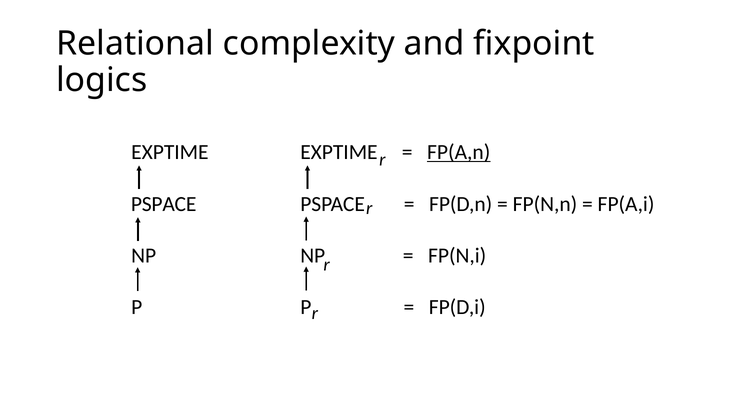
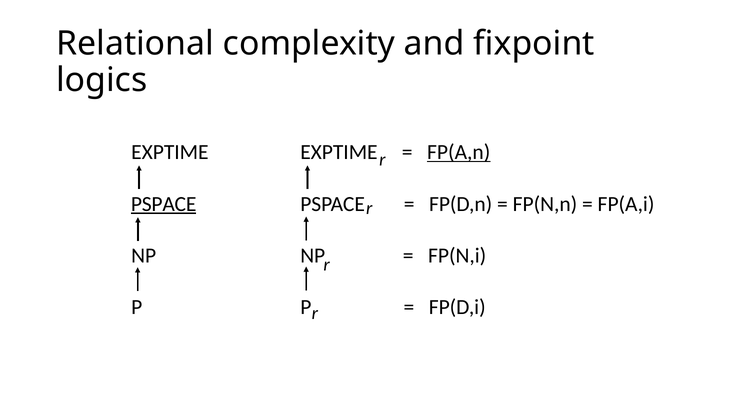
PSPACE at (164, 204) underline: none -> present
